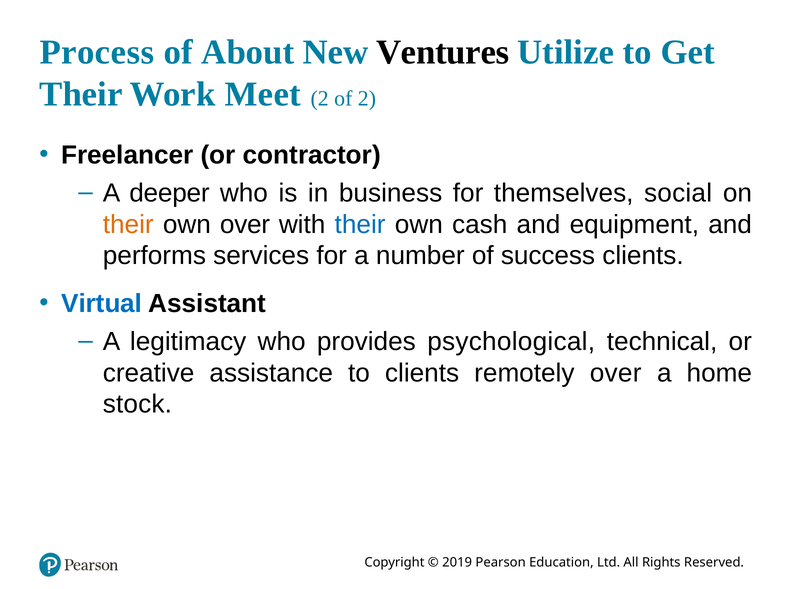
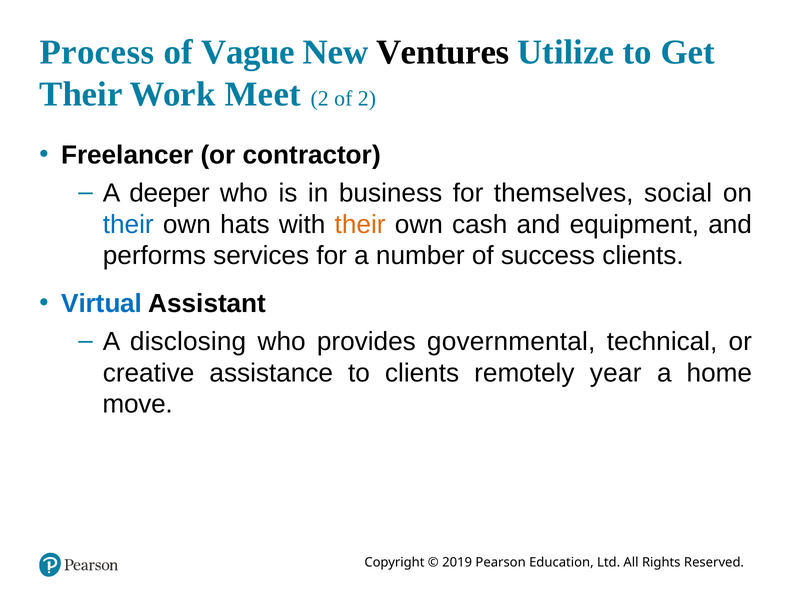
About: About -> Vague
their at (128, 224) colour: orange -> blue
own over: over -> hats
their at (360, 224) colour: blue -> orange
legitimacy: legitimacy -> disclosing
psychological: psychological -> governmental
remotely over: over -> year
stock: stock -> move
